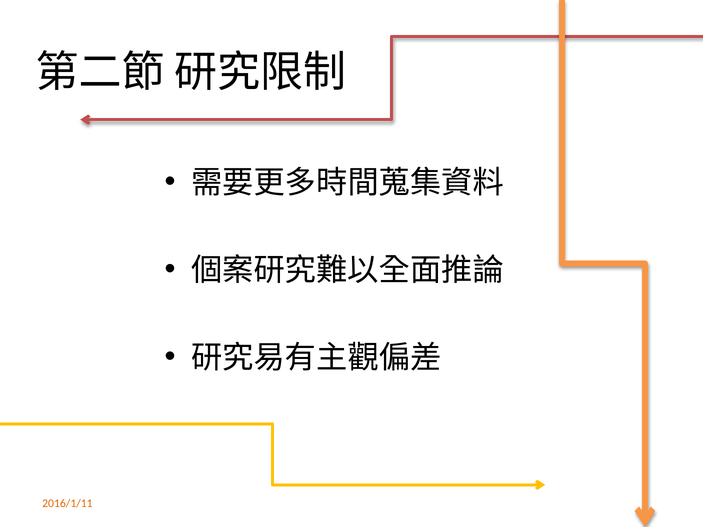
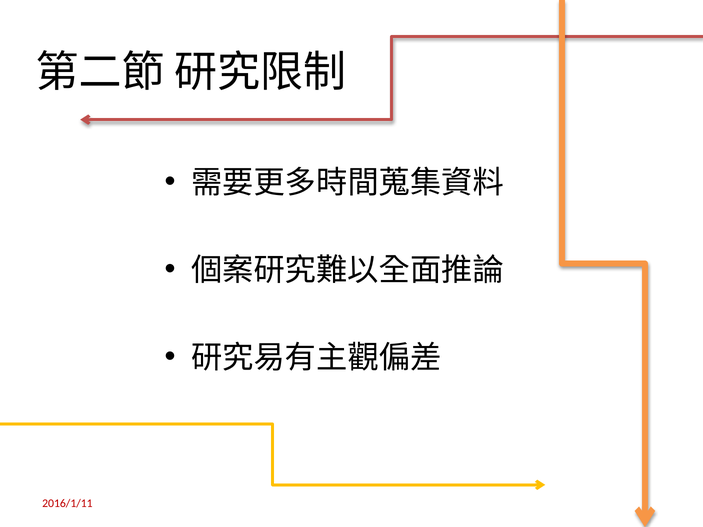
2016/1/11 colour: orange -> red
